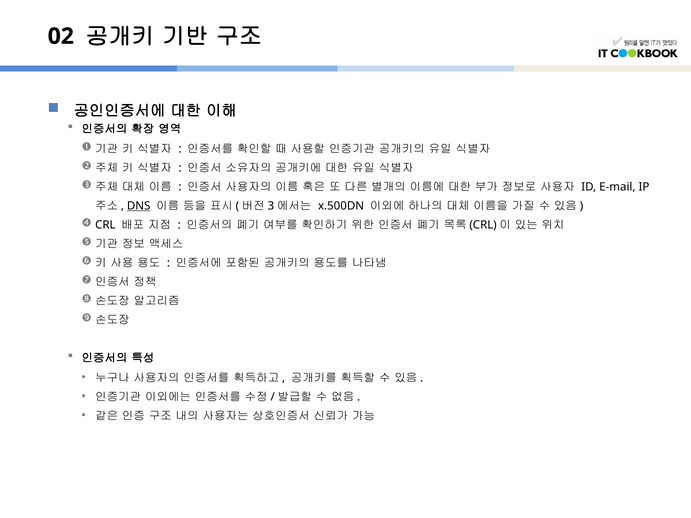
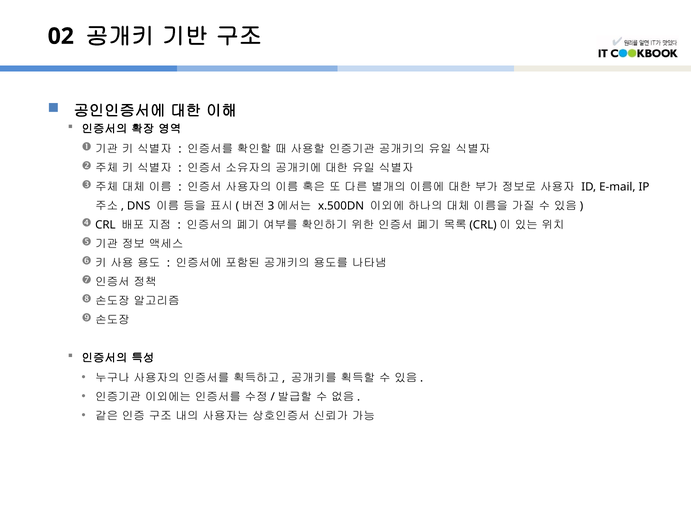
DNS underline: present -> none
